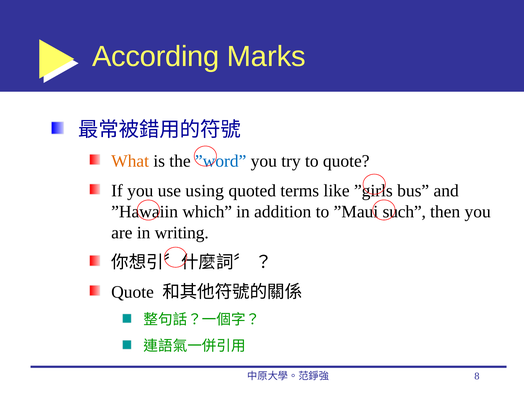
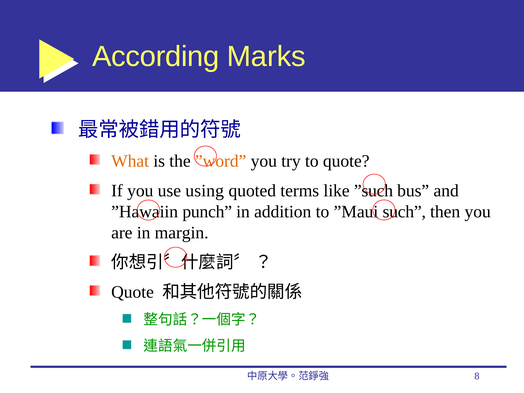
”word colour: blue -> orange
”girls: ”girls -> ”such
which: which -> punch
writing: writing -> margin
